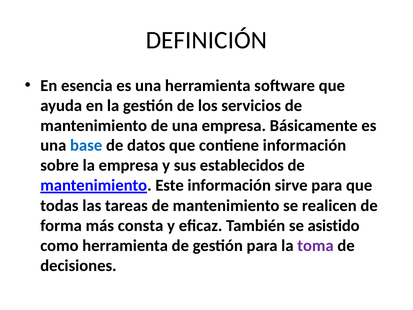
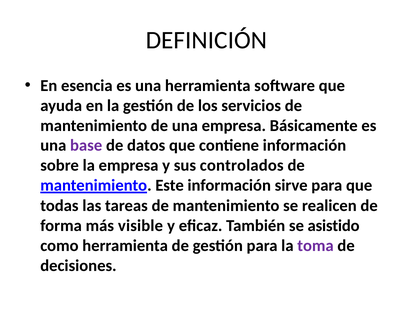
base colour: blue -> purple
establecidos: establecidos -> controlados
consta: consta -> visible
